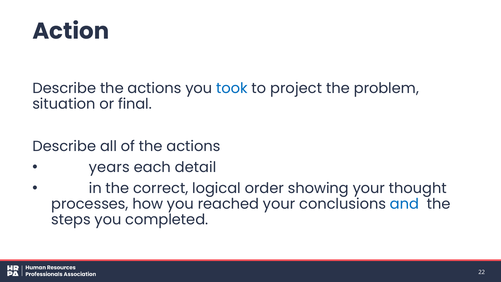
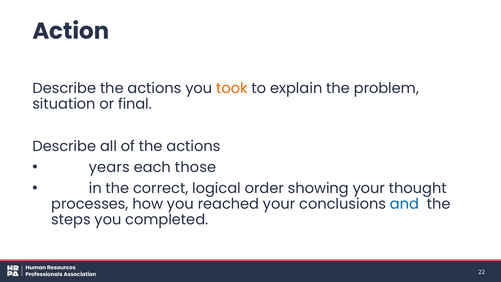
took colour: blue -> orange
project: project -> explain
detail: detail -> those
